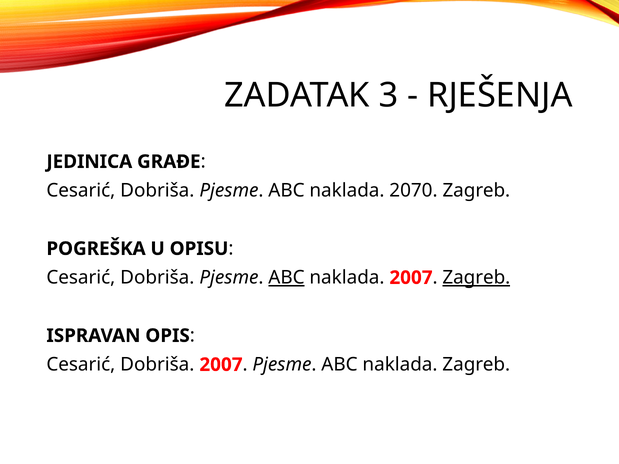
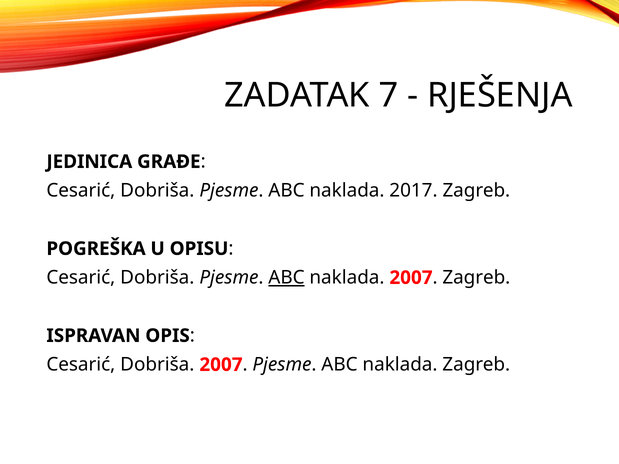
3: 3 -> 7
2070: 2070 -> 2017
Zagreb at (476, 278) underline: present -> none
